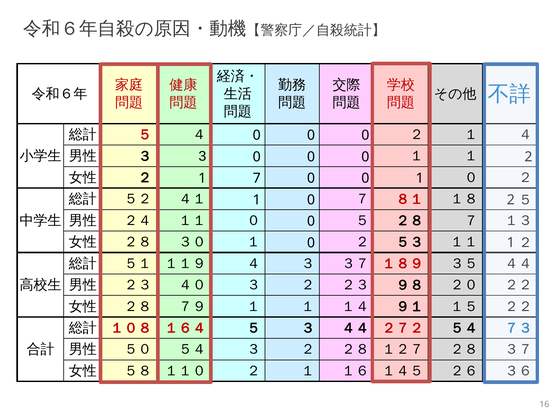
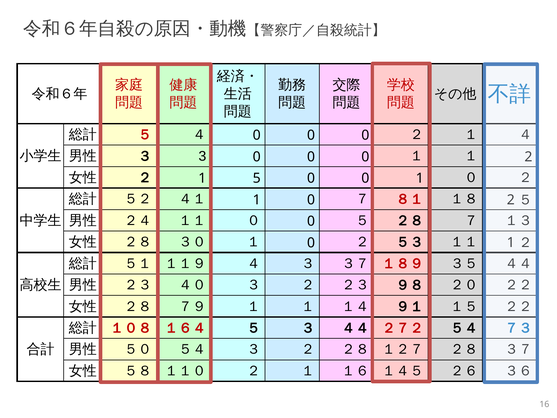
7: 7 -> 5
